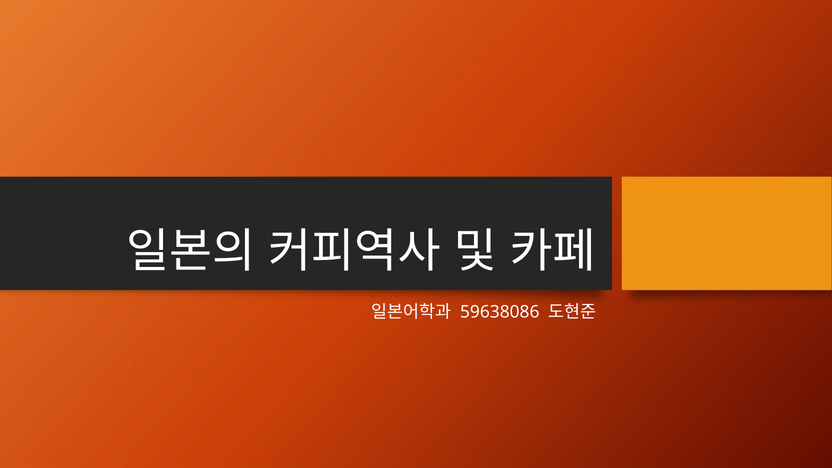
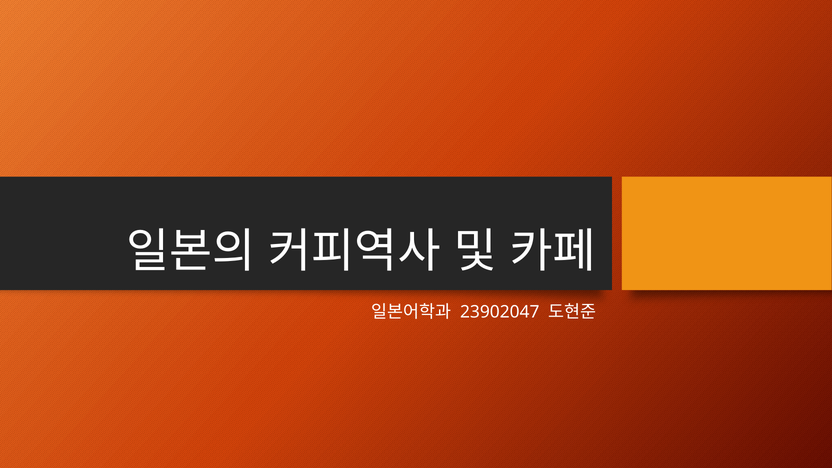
59638086: 59638086 -> 23902047
